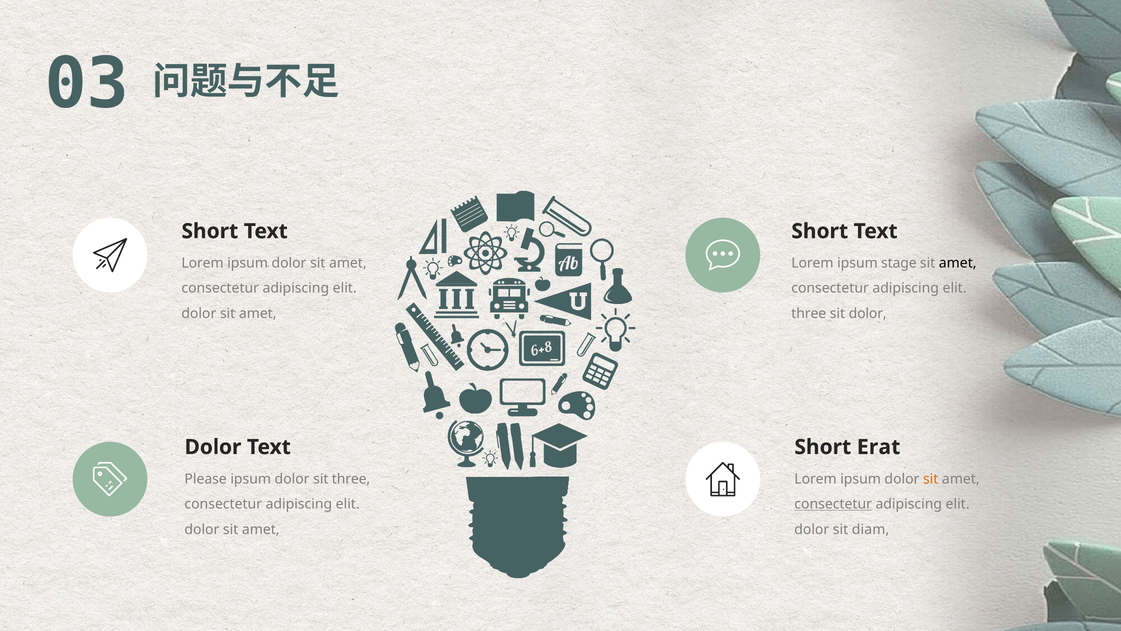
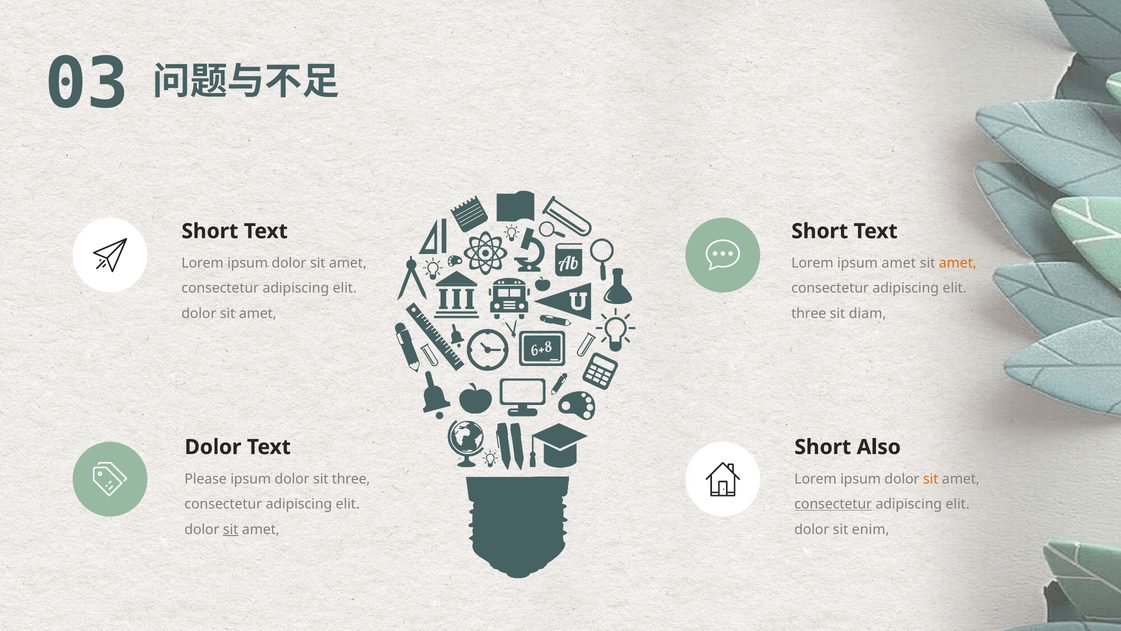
ipsum stage: stage -> amet
amet at (958, 263) colour: black -> orange
sit dolor: dolor -> diam
Erat: Erat -> Also
sit at (231, 529) underline: none -> present
diam: diam -> enim
